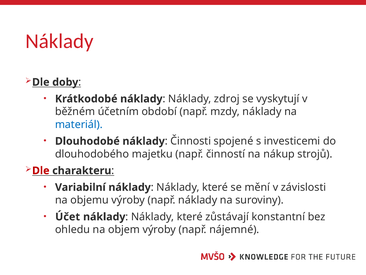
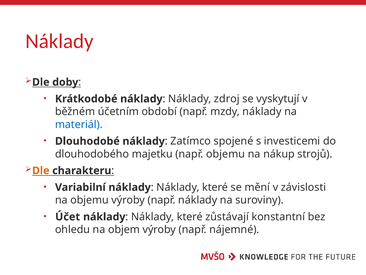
Činnosti: Činnosti -> Zatímco
např činností: činností -> objemu
Dle at (41, 170) colour: red -> orange
